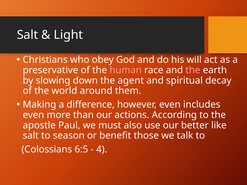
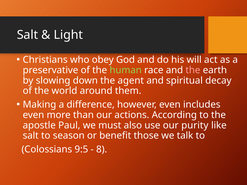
human colour: pink -> light green
better: better -> purity
6:5: 6:5 -> 9:5
4: 4 -> 8
